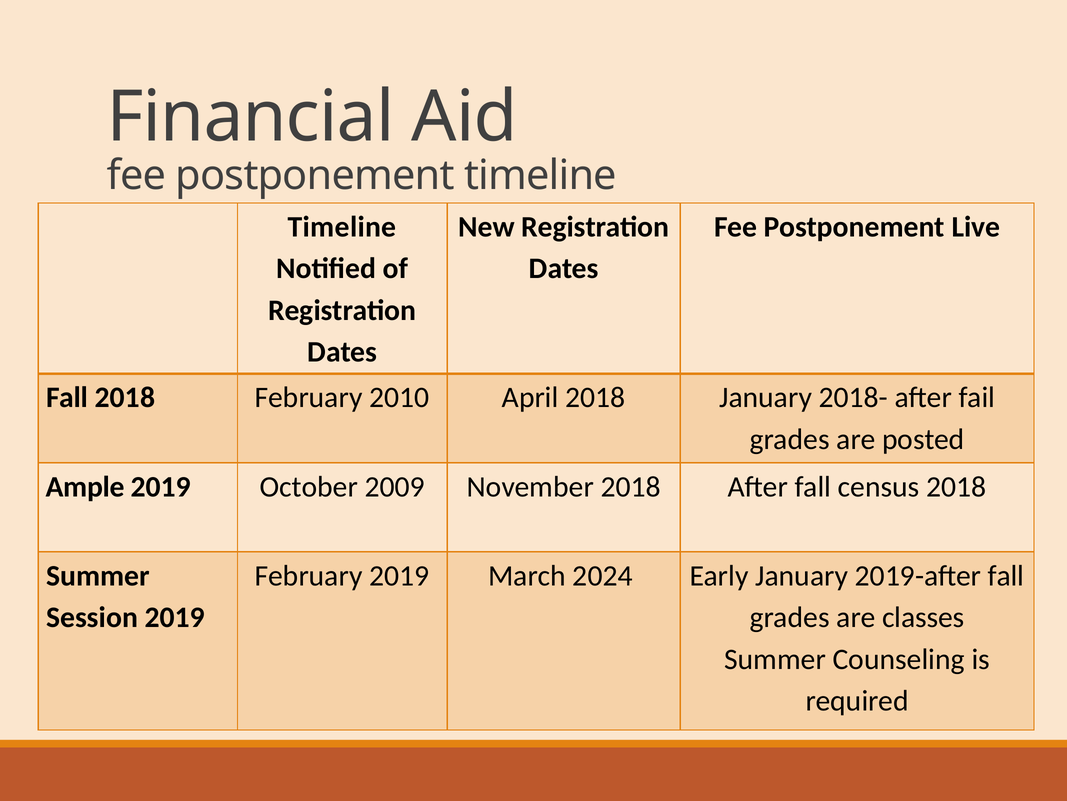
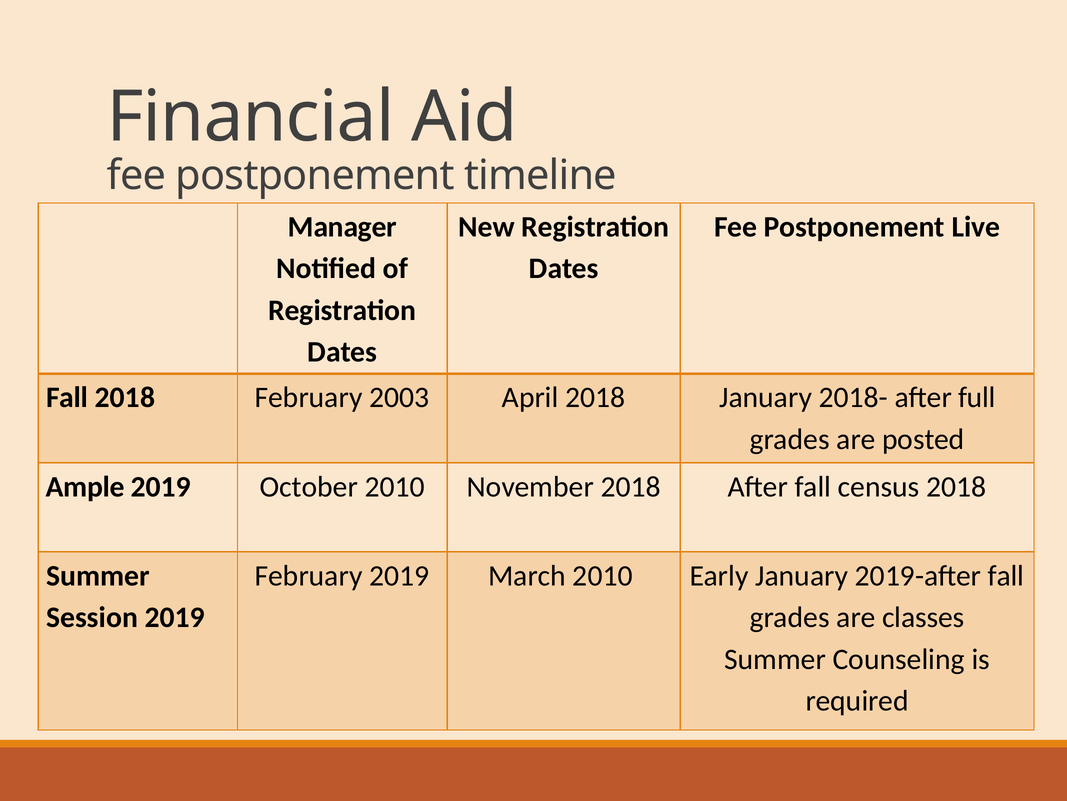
Timeline at (342, 227): Timeline -> Manager
2010: 2010 -> 2003
fail: fail -> full
October 2009: 2009 -> 2010
March 2024: 2024 -> 2010
